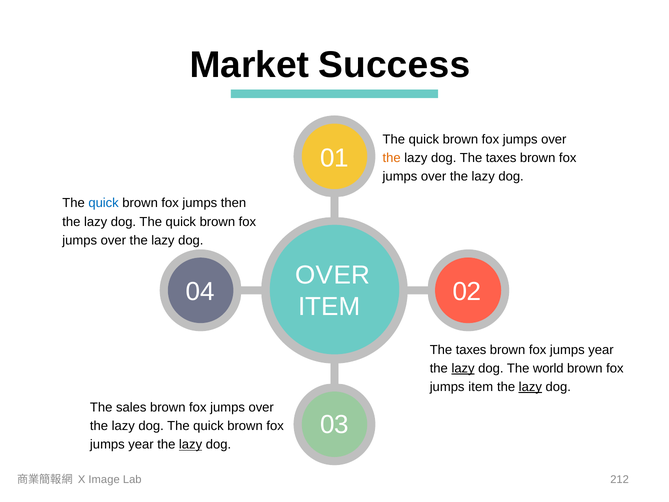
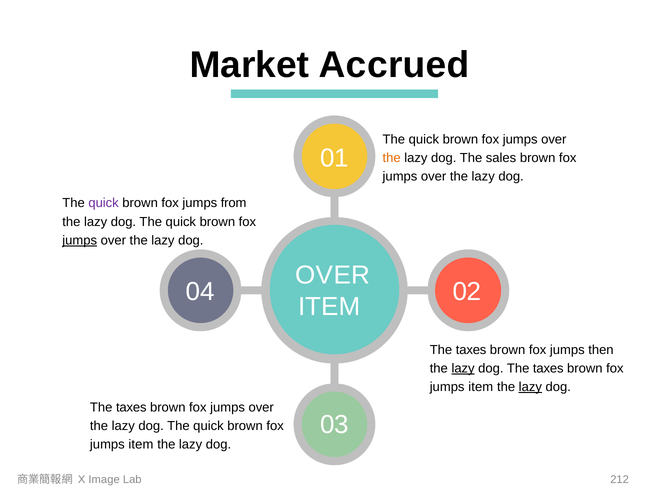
Success: Success -> Accrued
taxes at (501, 158): taxes -> sales
quick at (104, 203) colour: blue -> purple
then: then -> from
jumps at (80, 240) underline: none -> present
year at (601, 350): year -> then
world at (548, 368): world -> taxes
sales at (131, 407): sales -> taxes
year at (141, 444): year -> item
lazy at (191, 444) underline: present -> none
